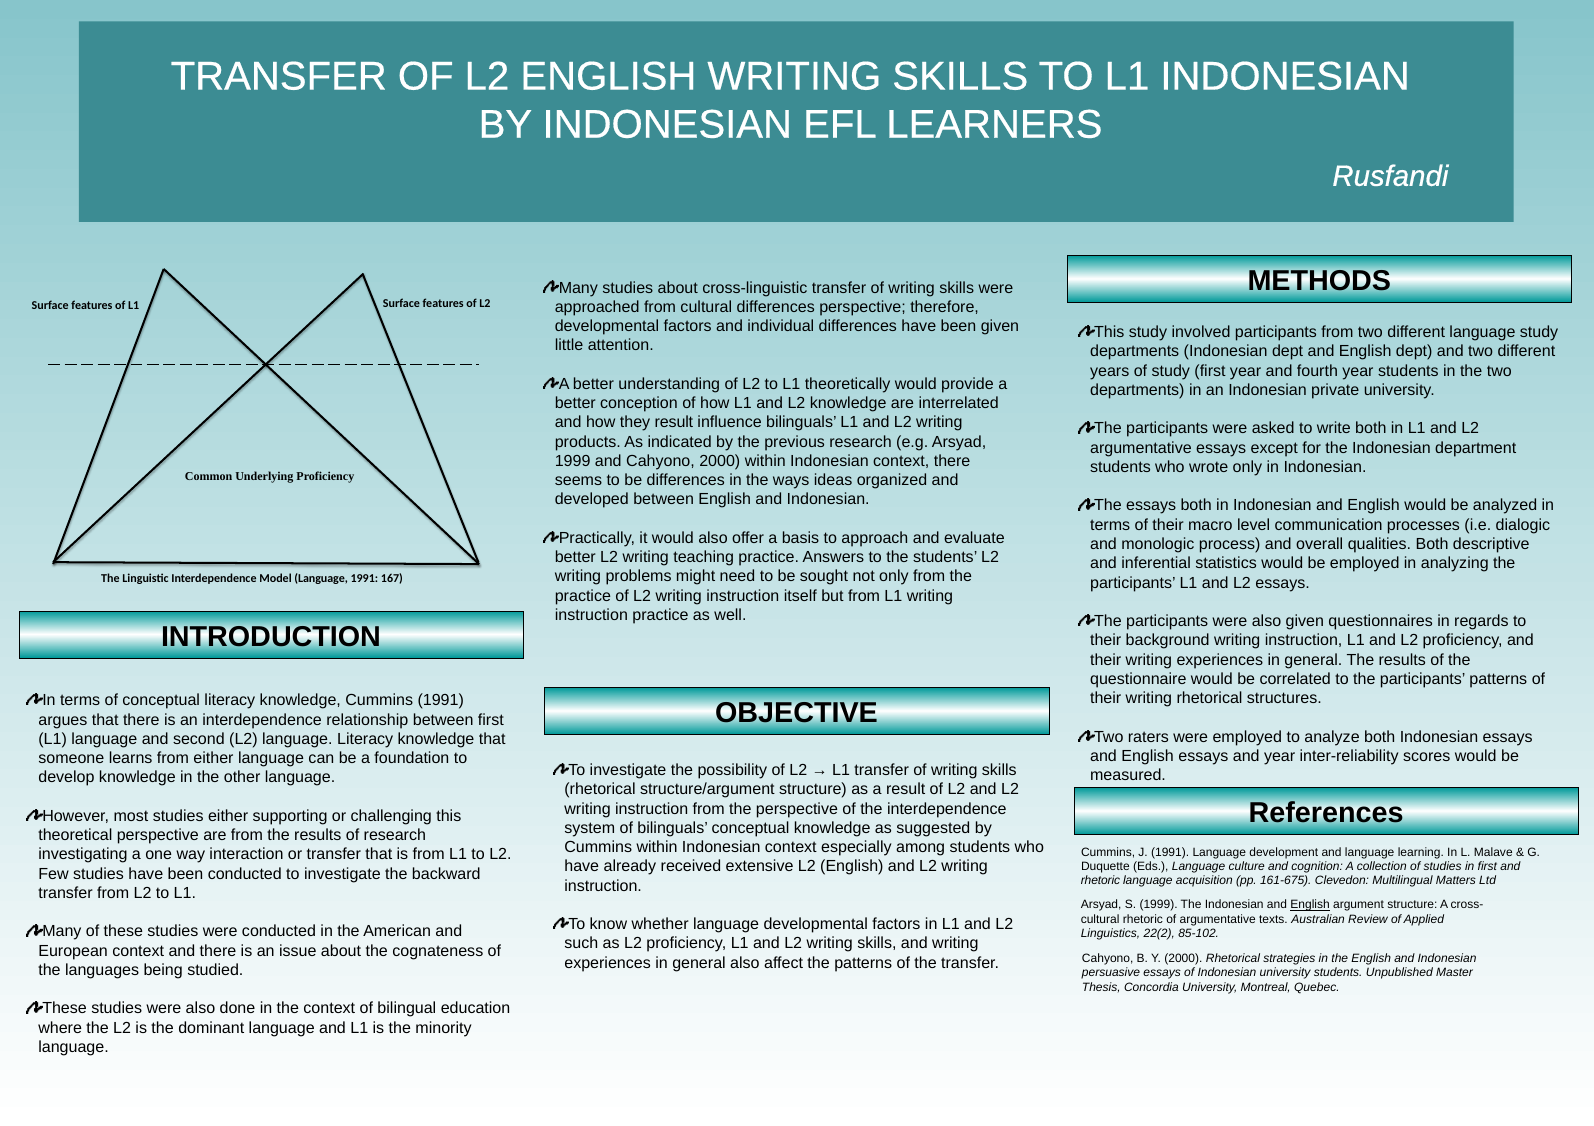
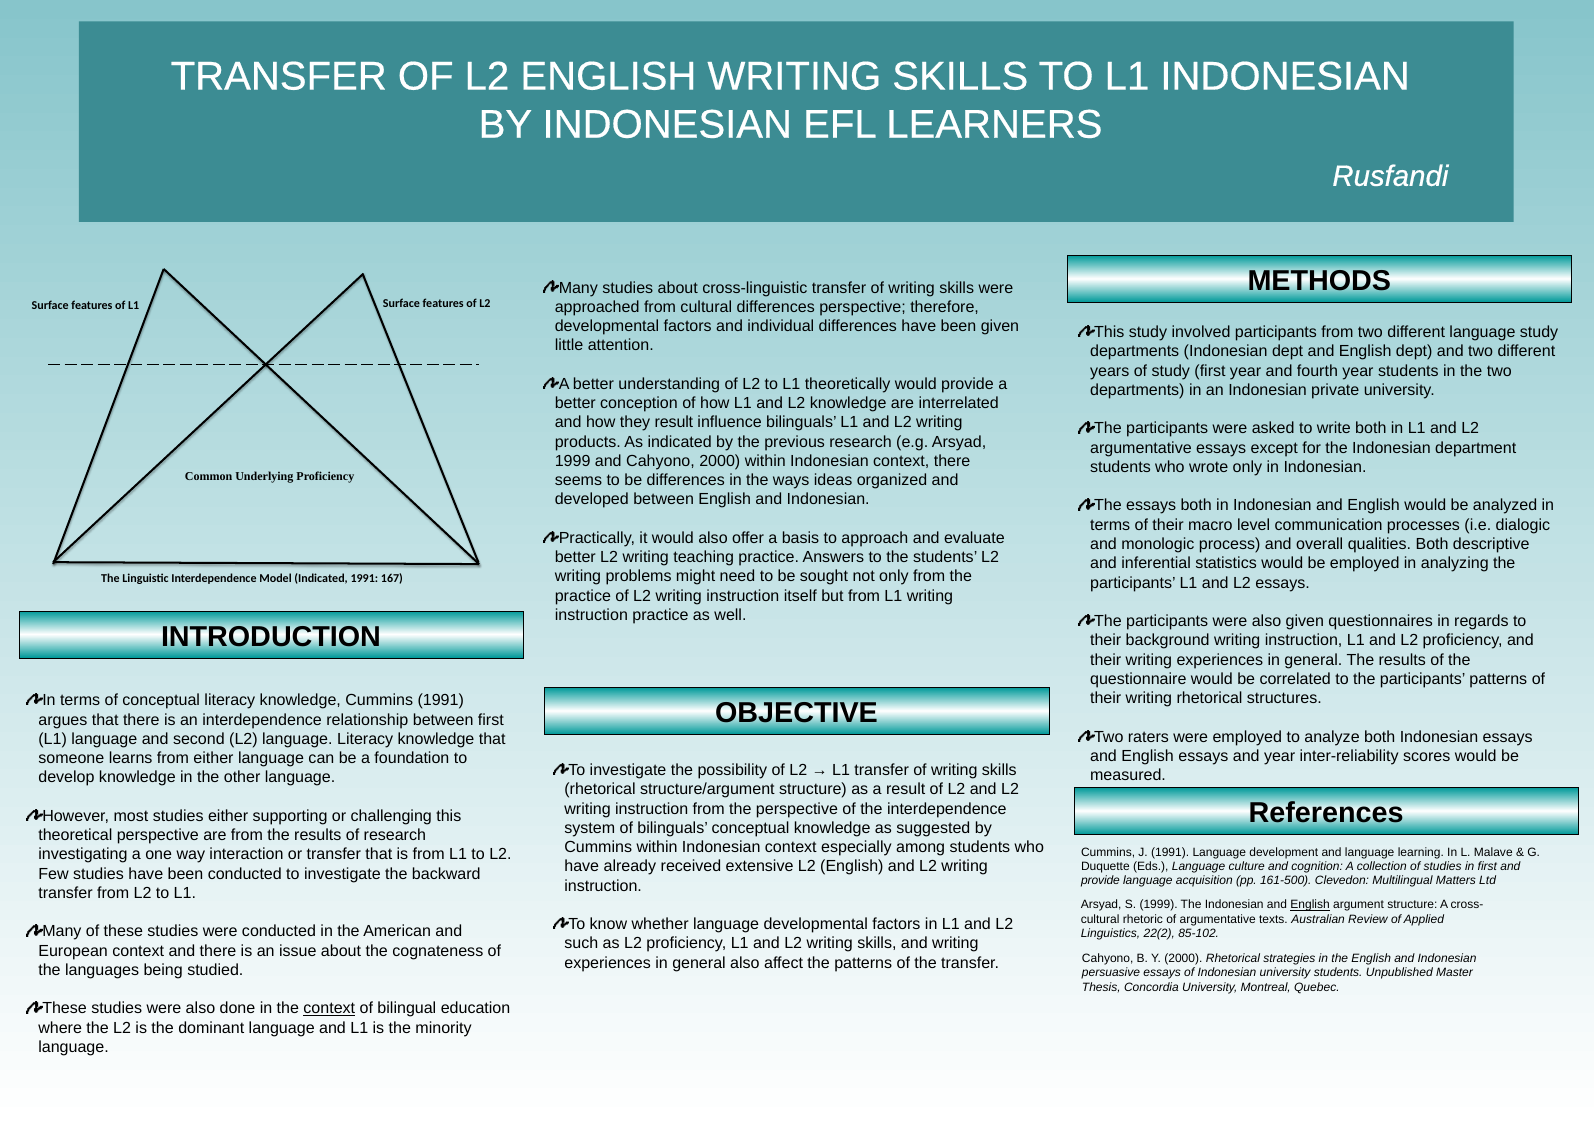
Model Language: Language -> Indicated
rhetoric at (1100, 881): rhetoric -> provide
161-675: 161-675 -> 161-500
context at (329, 1008) underline: none -> present
